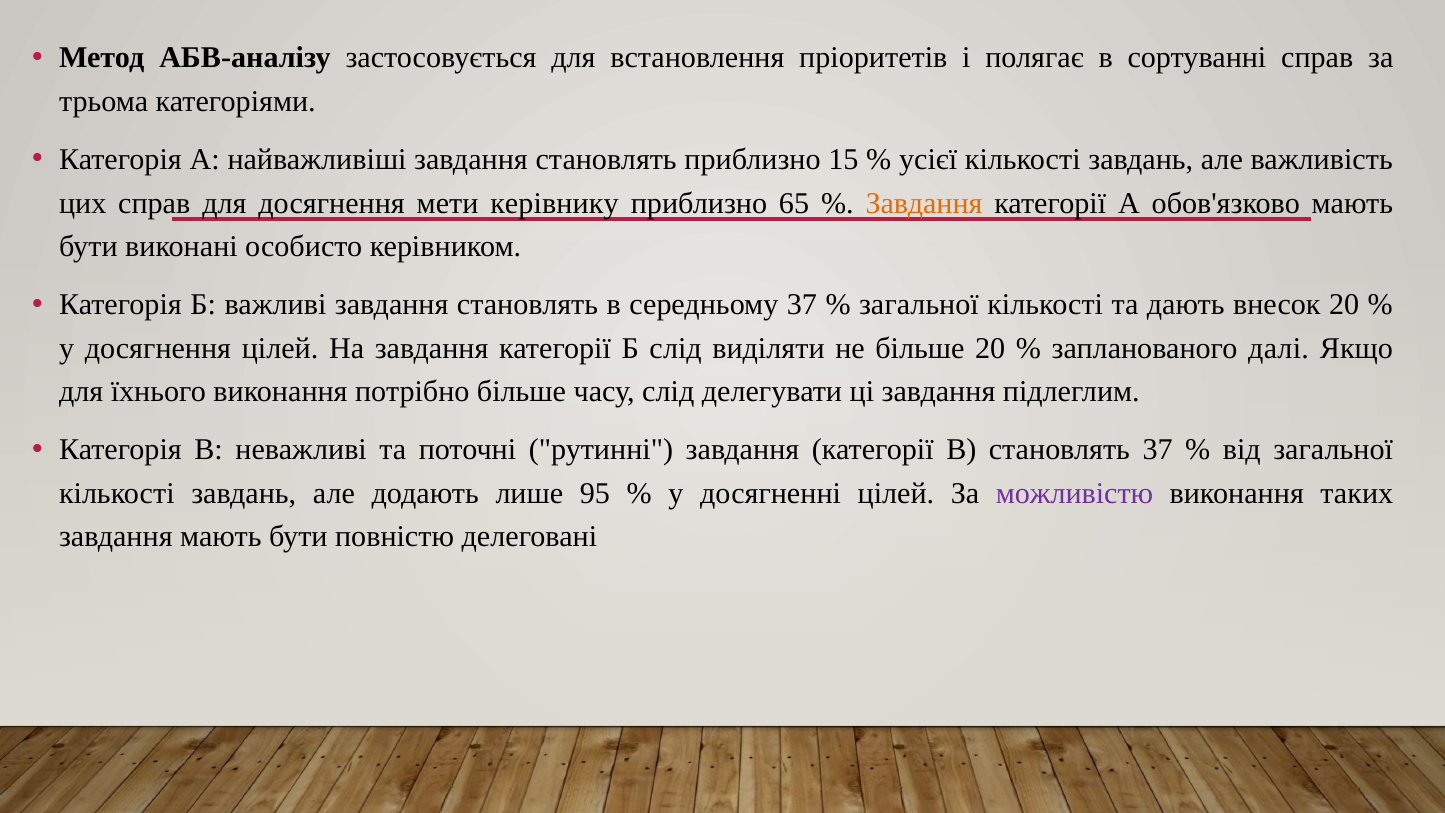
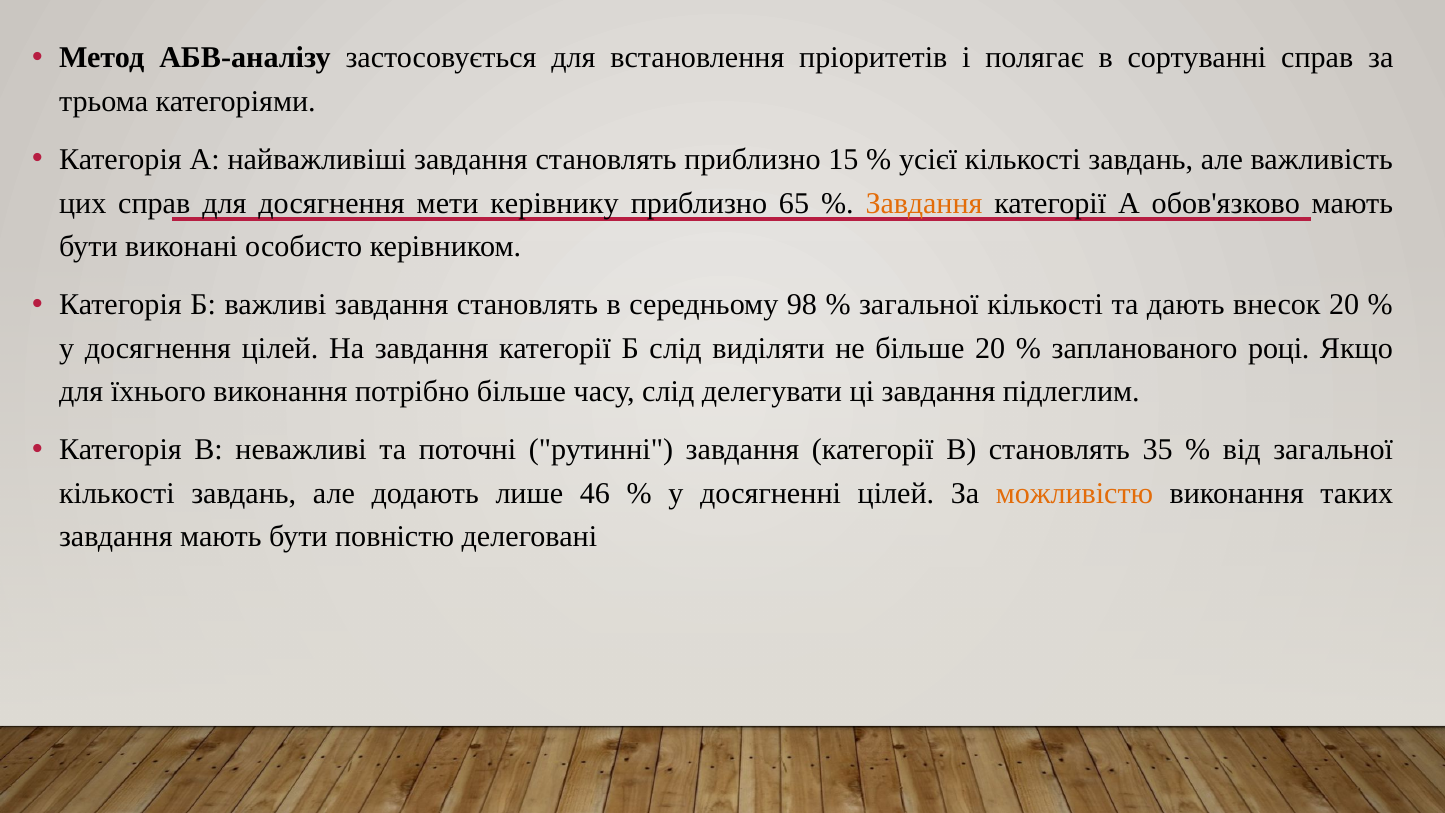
середньому 37: 37 -> 98
далі: далі -> році
становлять 37: 37 -> 35
95: 95 -> 46
можливістю colour: purple -> orange
